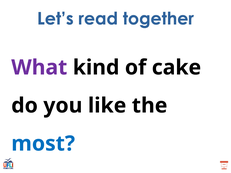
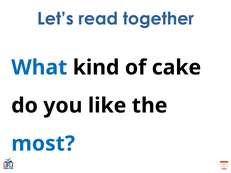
What colour: purple -> blue
